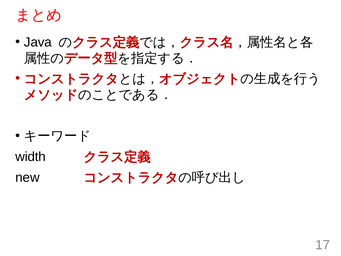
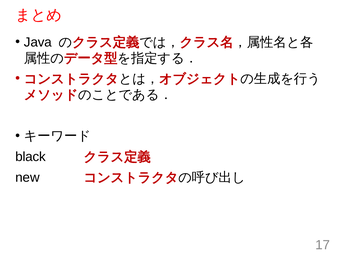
width: width -> black
